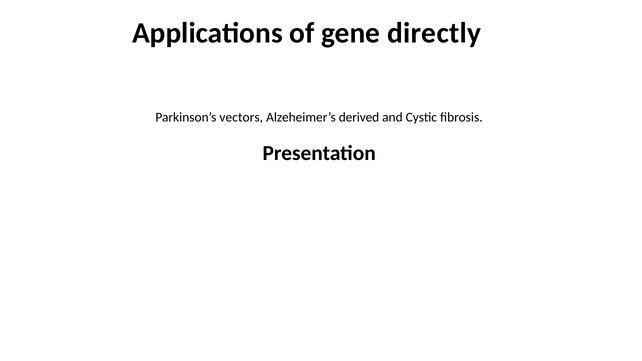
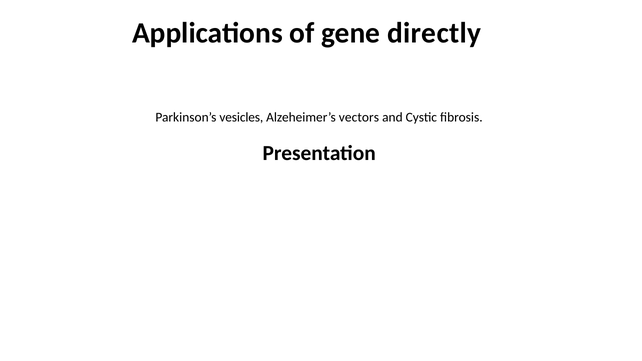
vectors: vectors -> vesicles
derived: derived -> vectors
